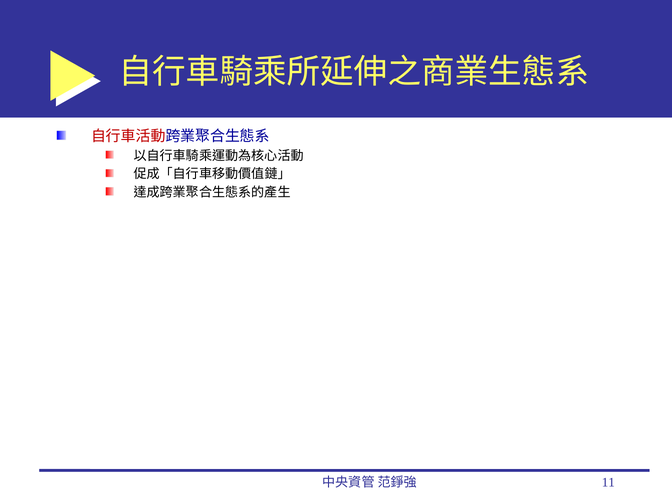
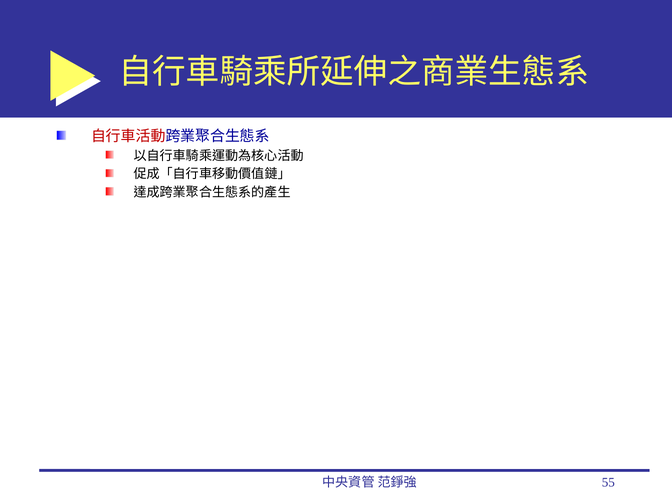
11: 11 -> 55
